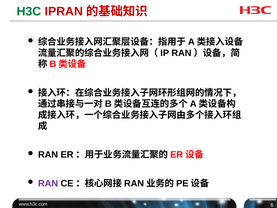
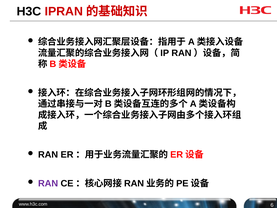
H3C colour: green -> black
